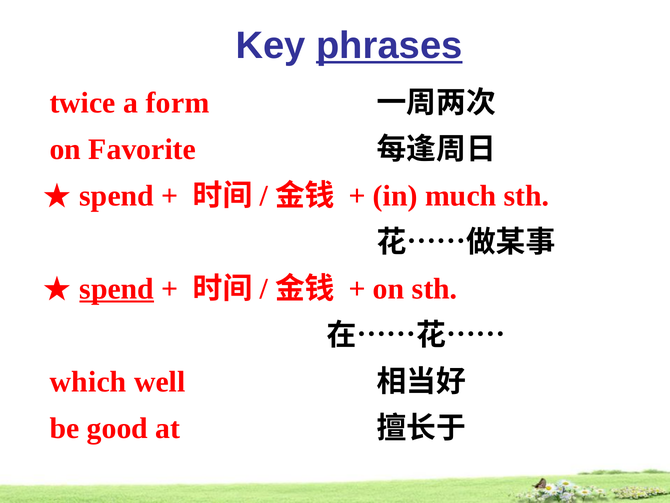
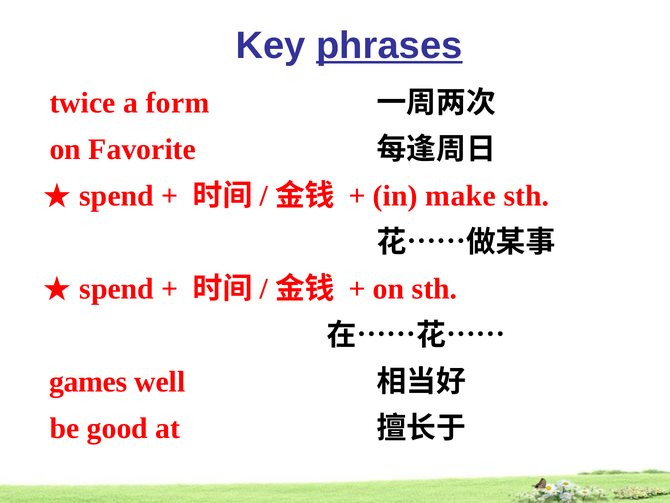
much: much -> make
spend at (117, 289) underline: present -> none
which: which -> games
